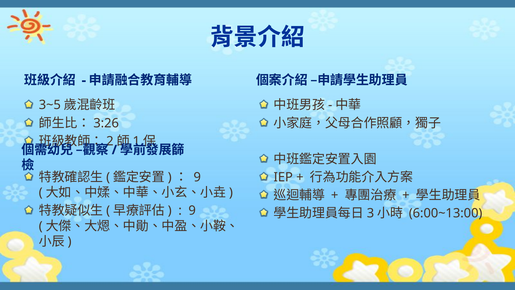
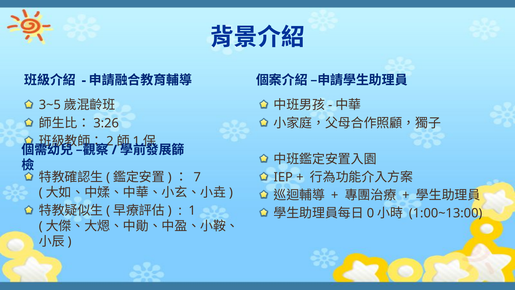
9 at (197, 177): 9 -> 7
9 at (192, 211): 9 -> 1
3: 3 -> 0
6:00~13:00: 6:00~13:00 -> 1:00~13:00
